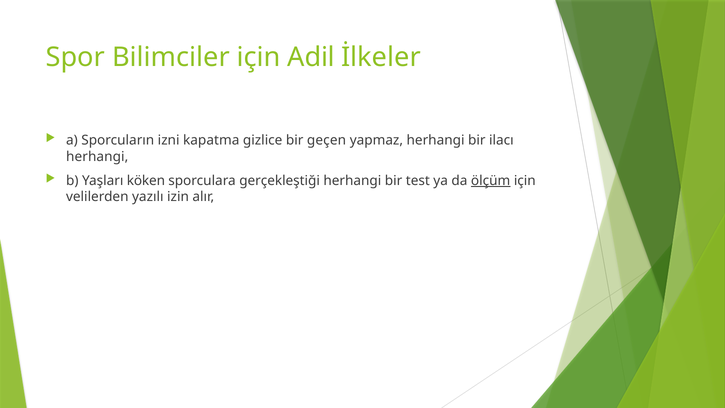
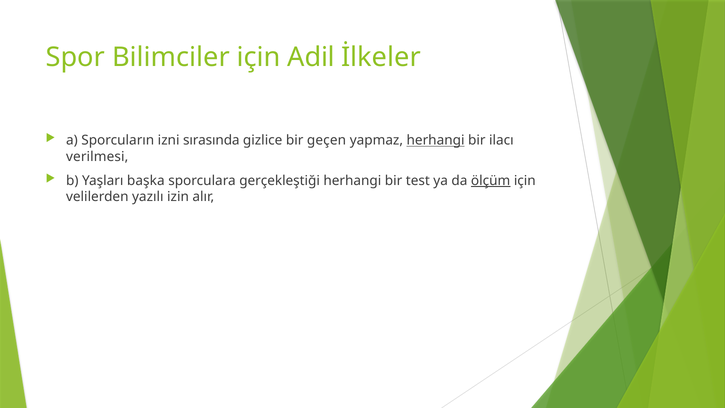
kapatma: kapatma -> sırasında
herhangi at (436, 140) underline: none -> present
herhangi at (97, 157): herhangi -> verilmesi
köken: köken -> başka
